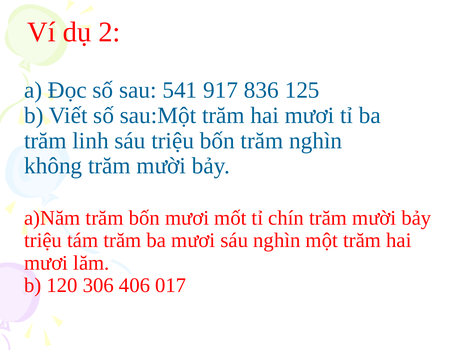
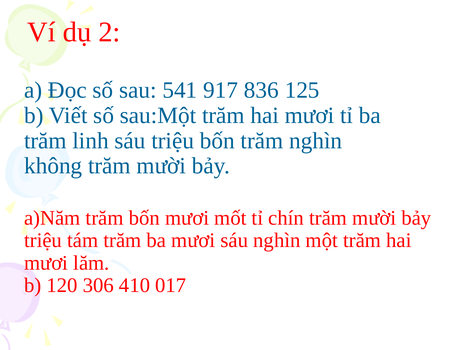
406: 406 -> 410
